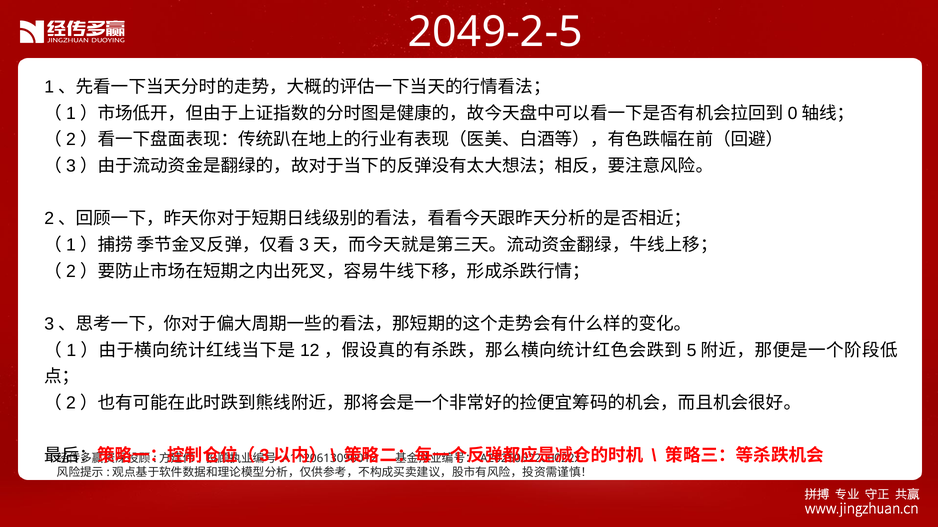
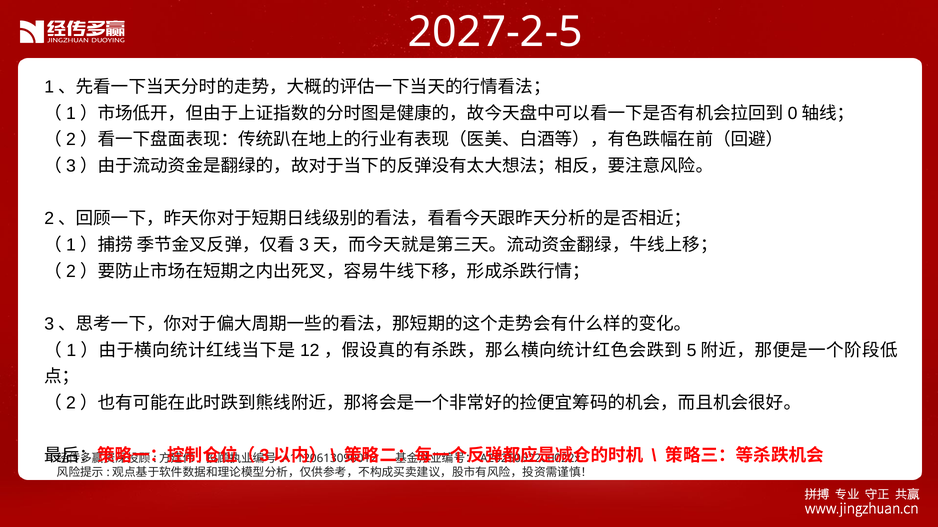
2049-2-5: 2049-2-5 -> 2027-2-5
